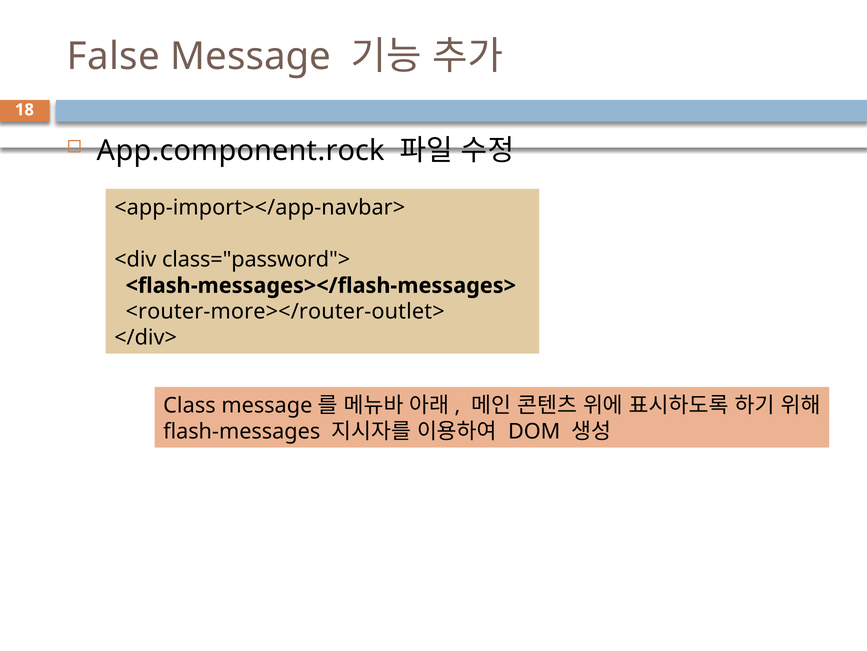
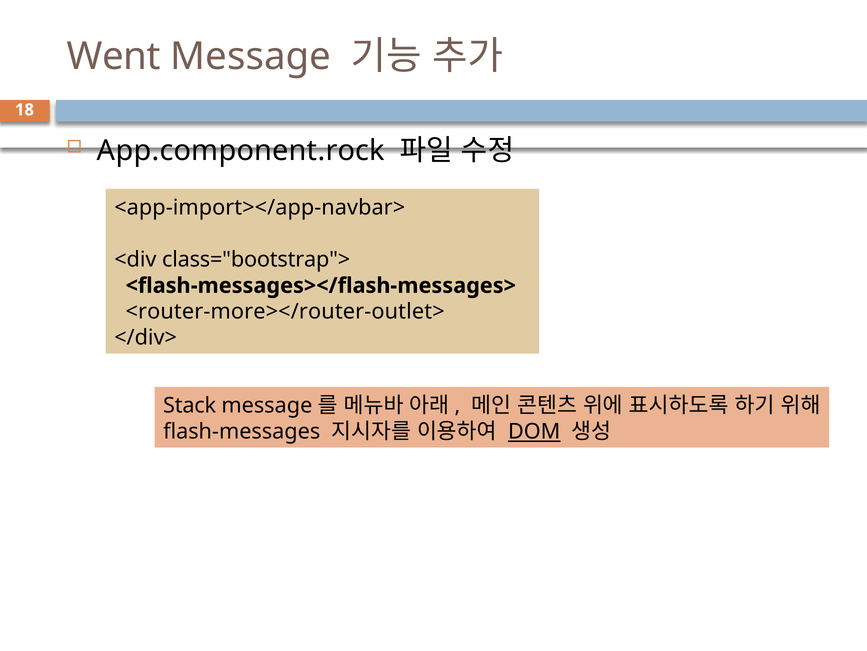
False: False -> Went
class="password">: class="password"> -> class="bootstrap">
Class: Class -> Stack
DOM underline: none -> present
